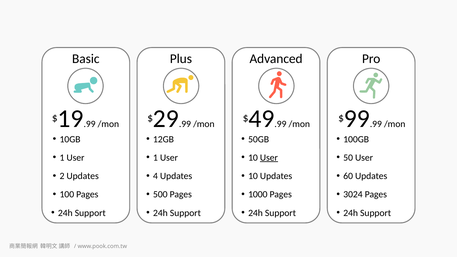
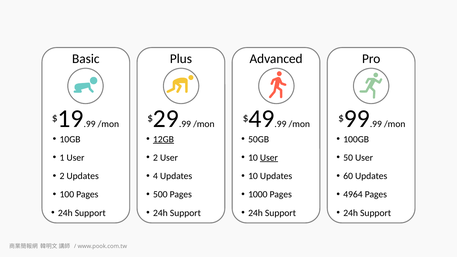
12GB underline: none -> present
1 at (155, 158): 1 -> 2
3024: 3024 -> 4964
